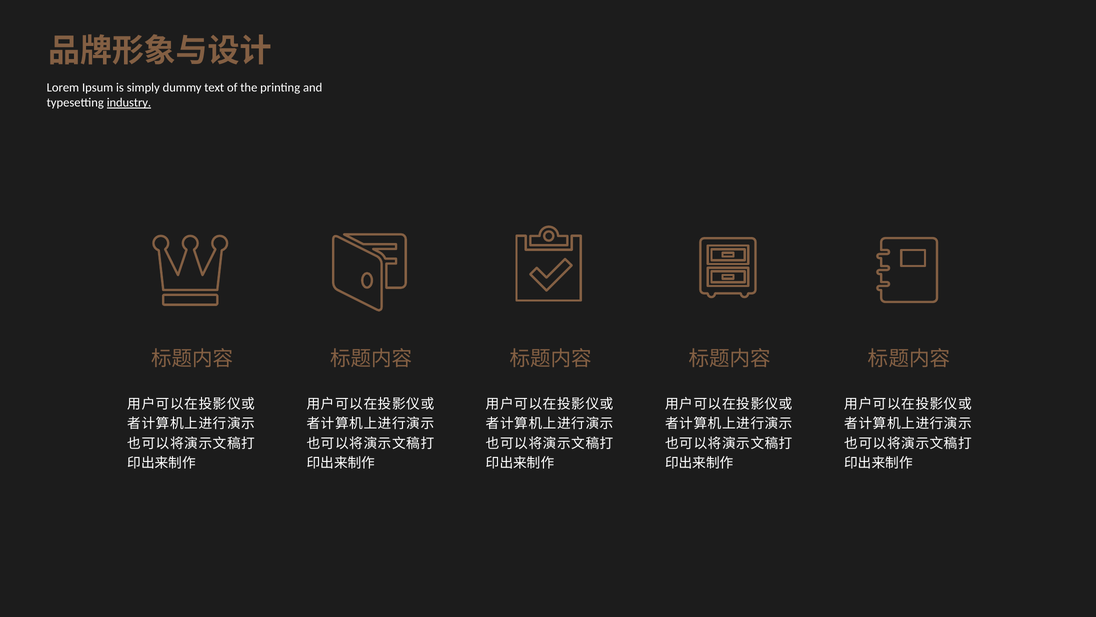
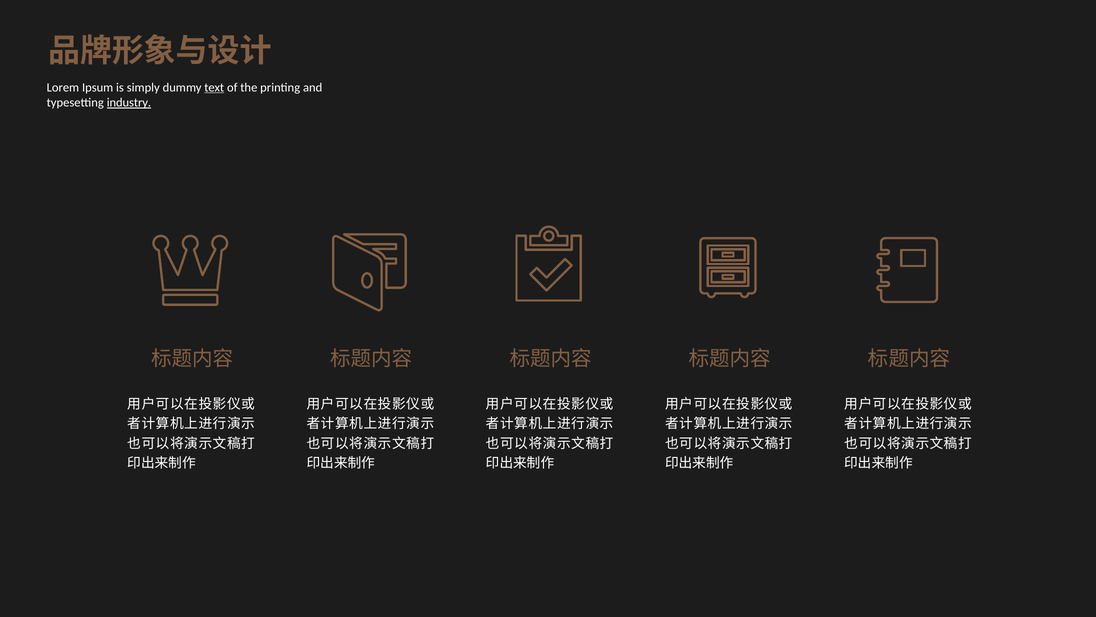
text underline: none -> present
